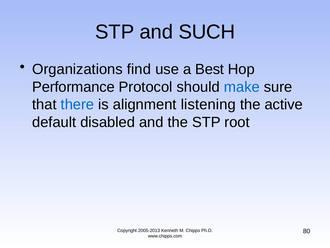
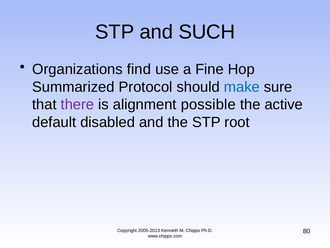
Best: Best -> Fine
Performance: Performance -> Summarized
there colour: blue -> purple
listening: listening -> possible
